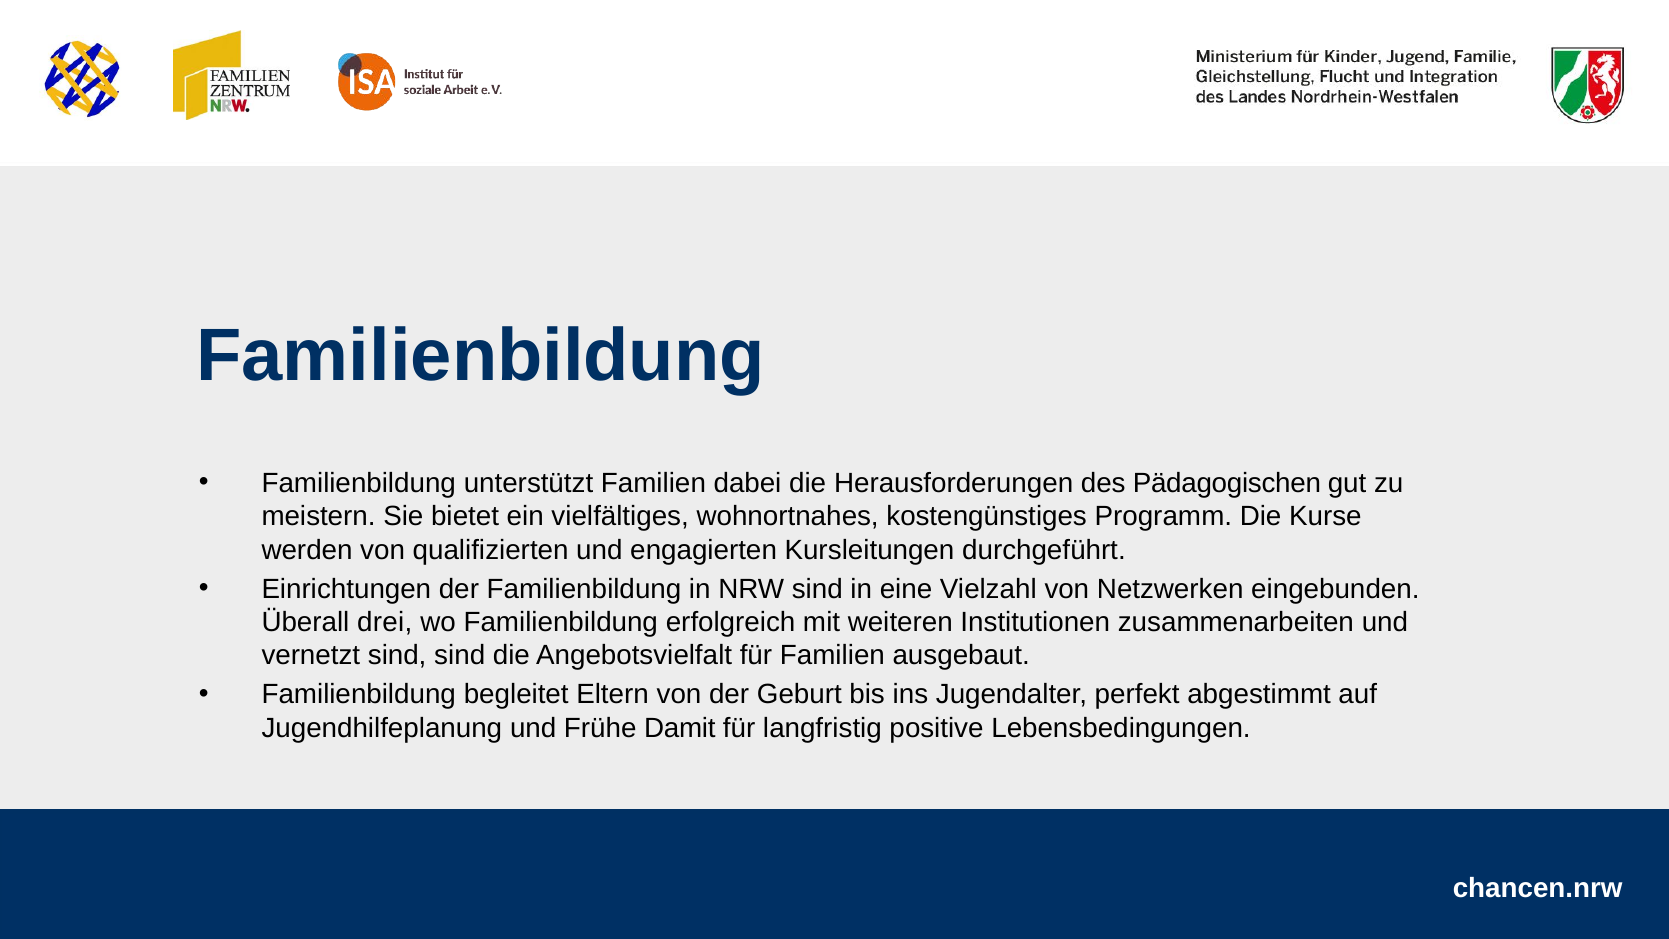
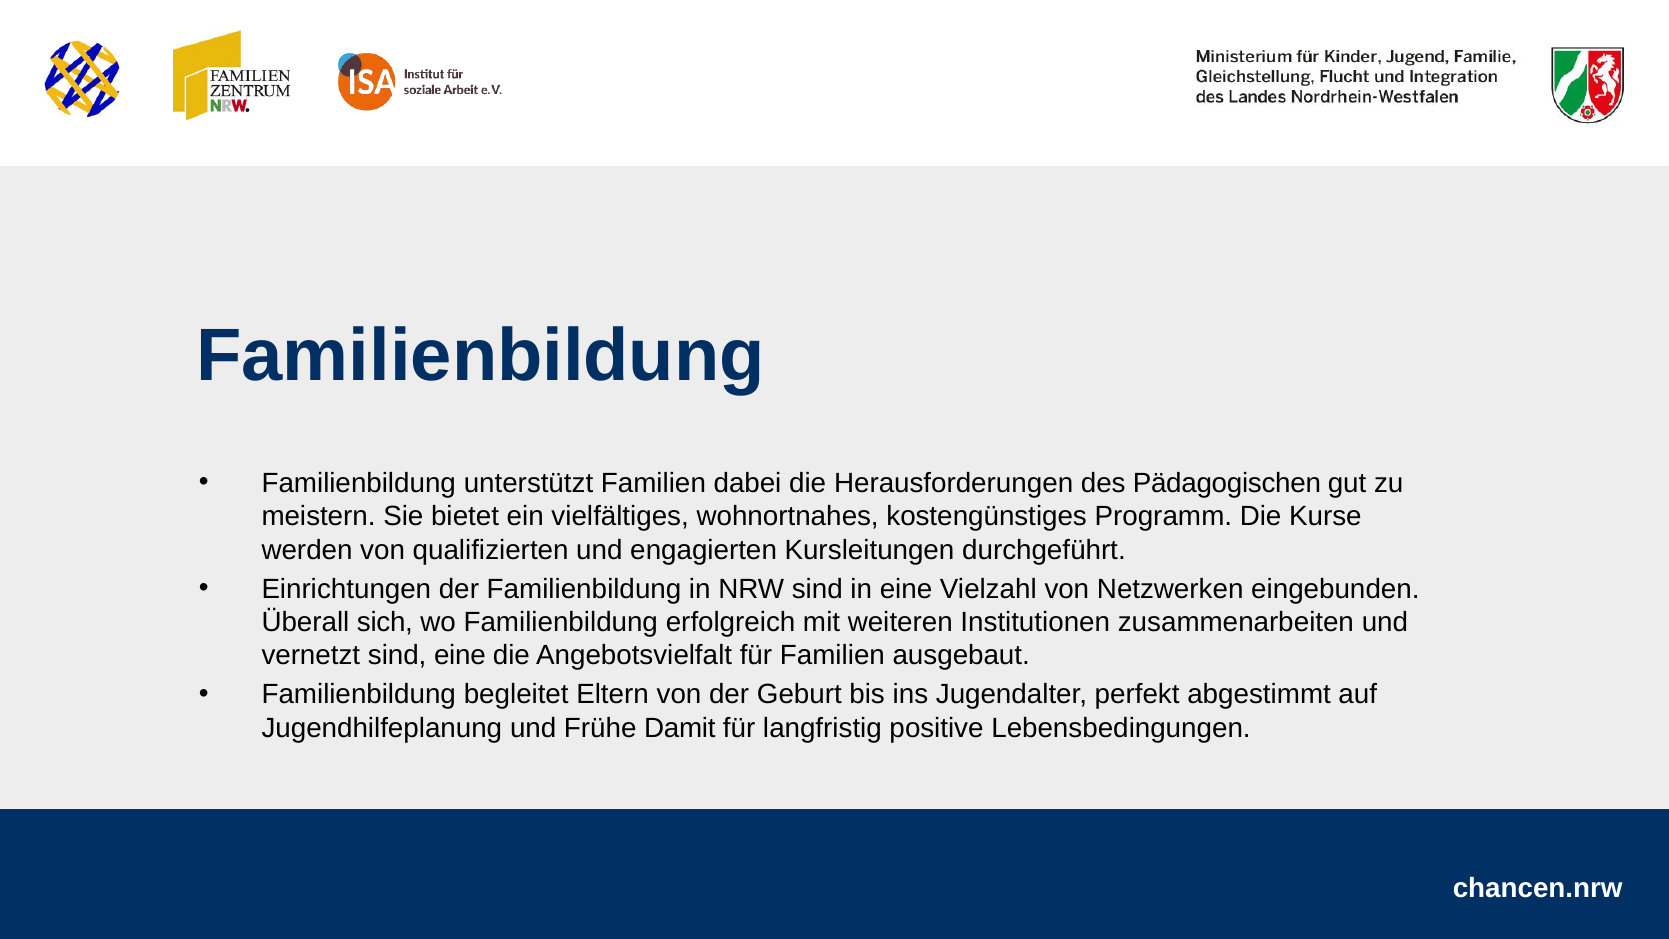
drei: drei -> sich
sind sind: sind -> eine
